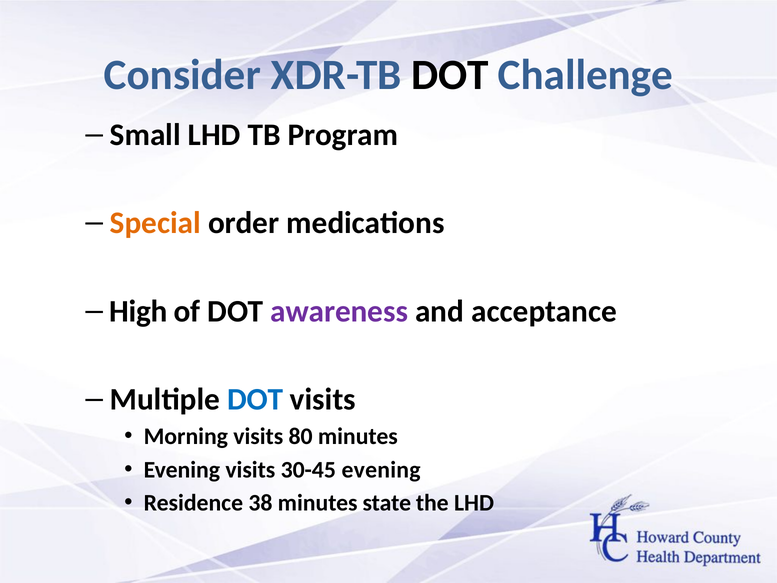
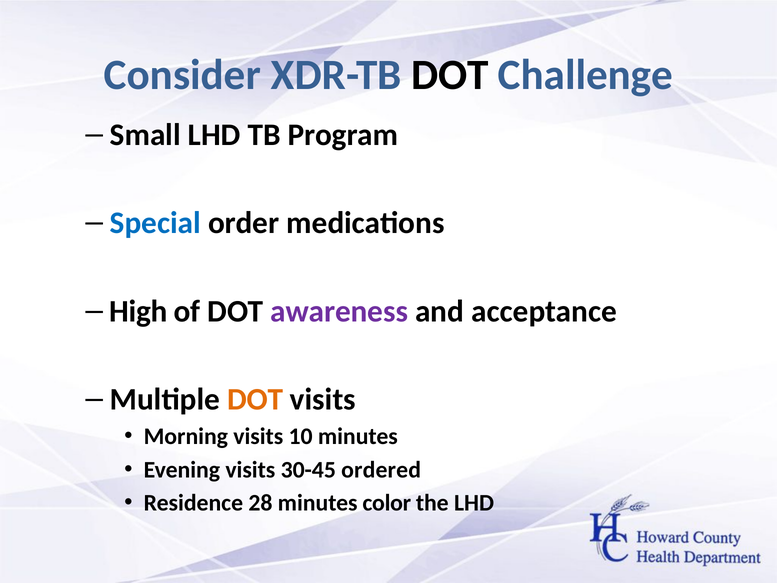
Special colour: orange -> blue
DOT at (255, 399) colour: blue -> orange
80: 80 -> 10
30-45 evening: evening -> ordered
38: 38 -> 28
state: state -> color
